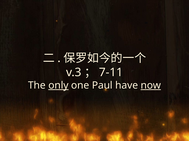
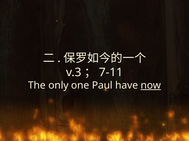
only underline: present -> none
